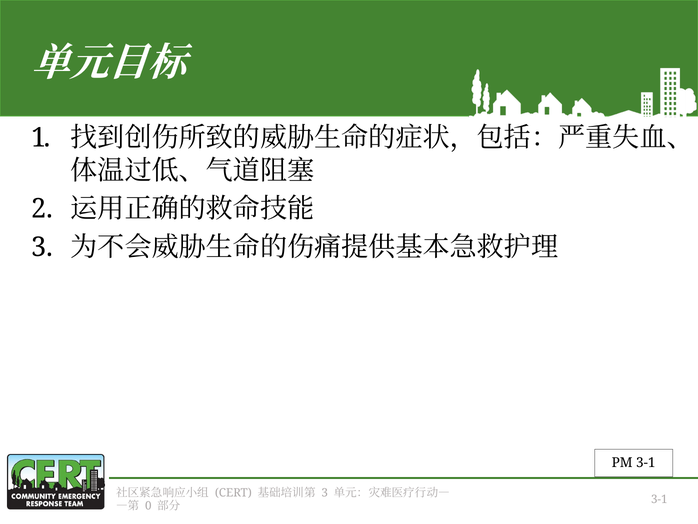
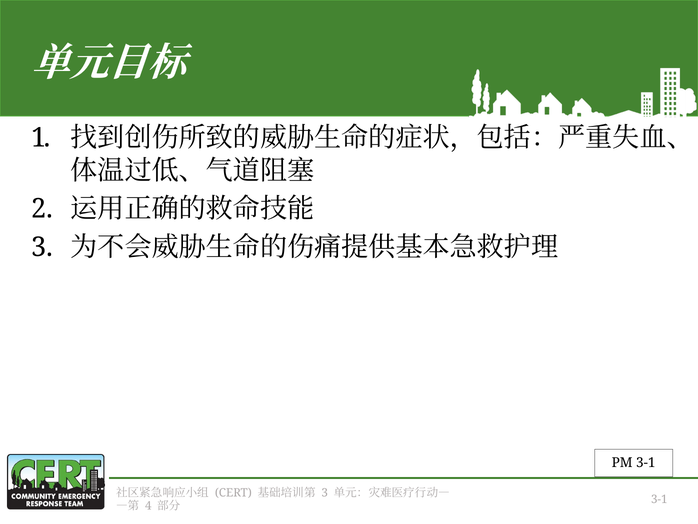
0: 0 -> 4
